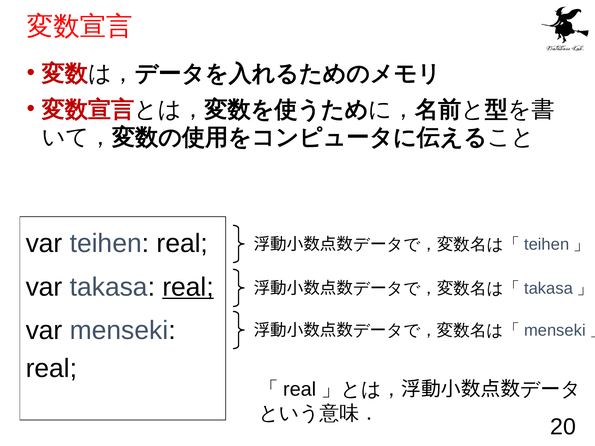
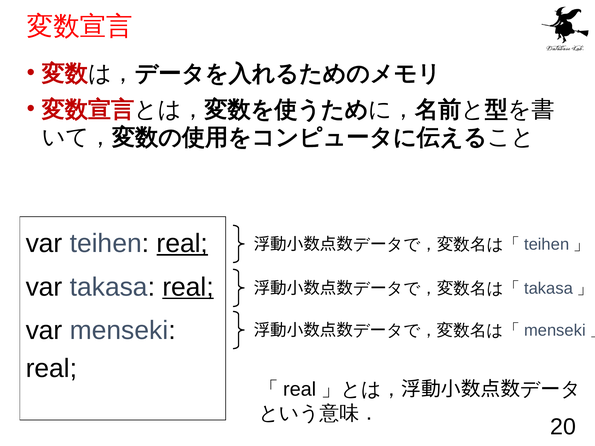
real at (182, 244) underline: none -> present
